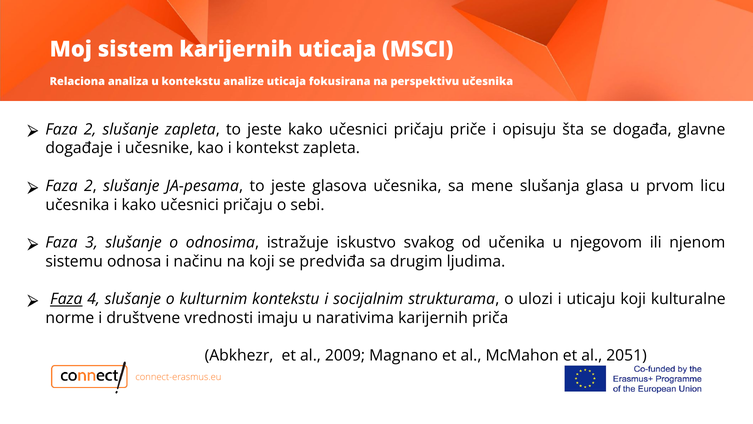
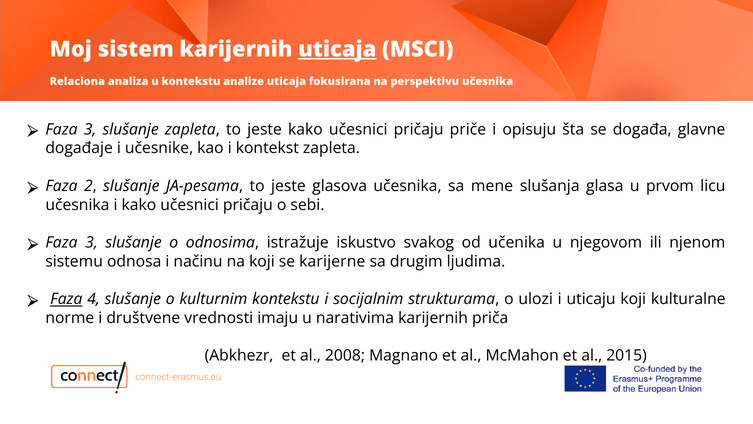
uticaja at (337, 49) underline: none -> present
2 at (90, 129): 2 -> 3
predviđa: predviđa -> karijerne
2009: 2009 -> 2008
2051: 2051 -> 2015
